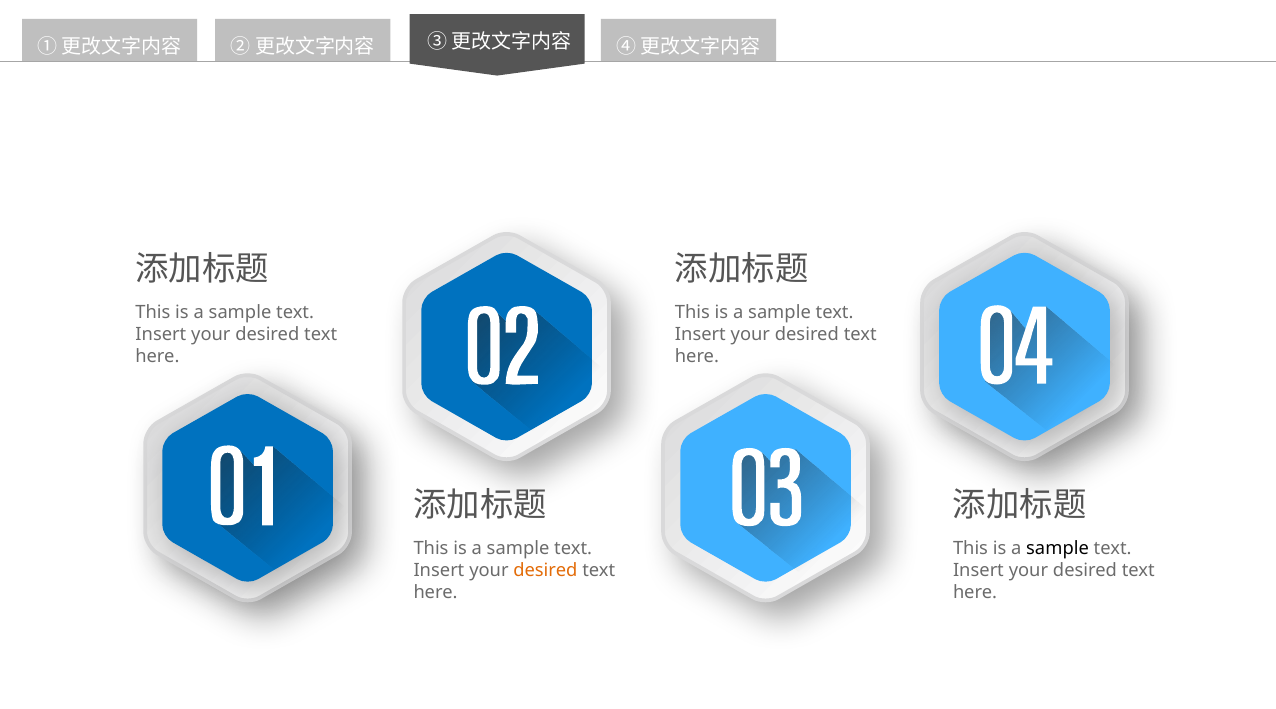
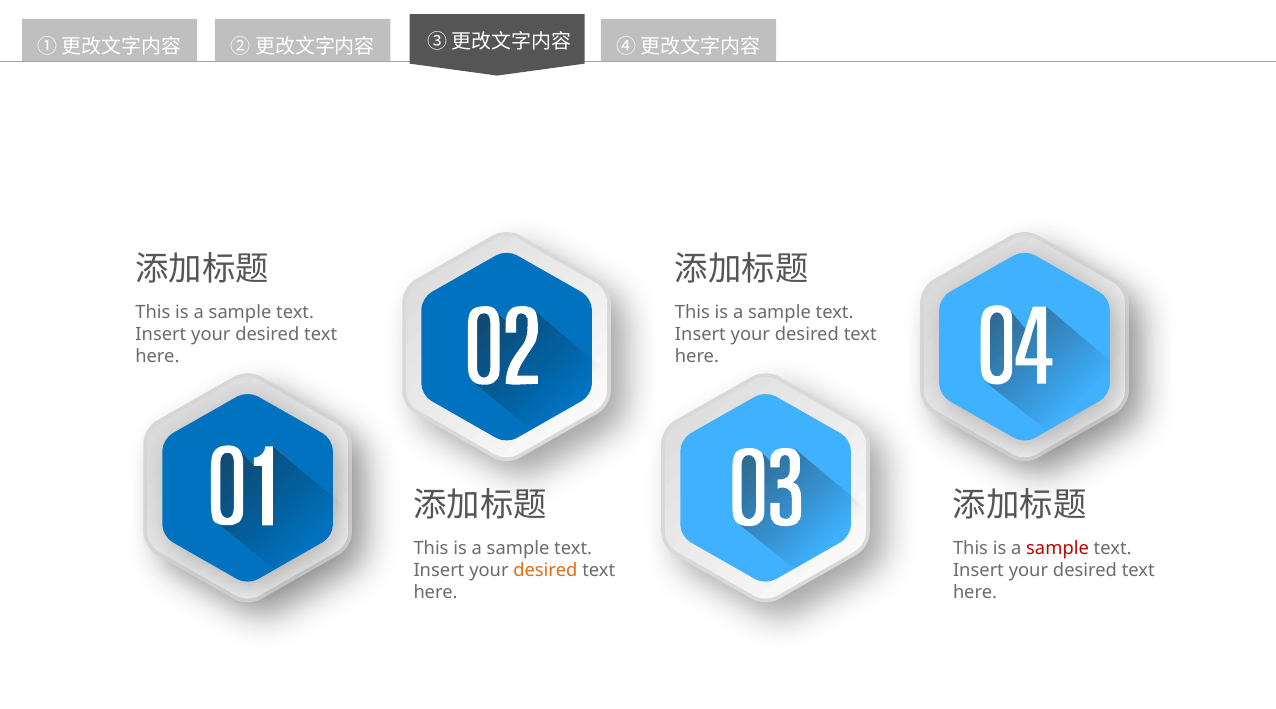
sample at (1058, 548) colour: black -> red
